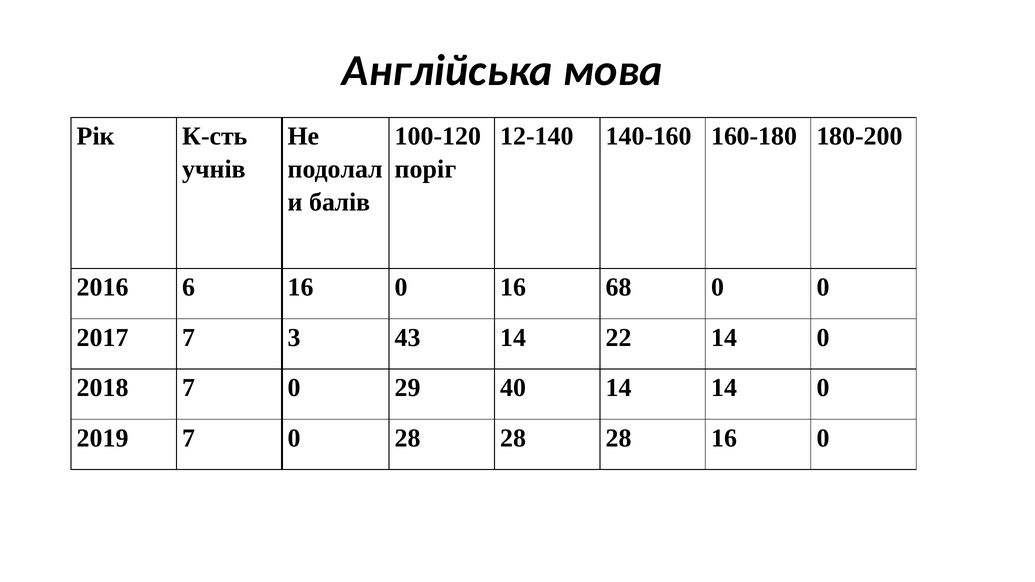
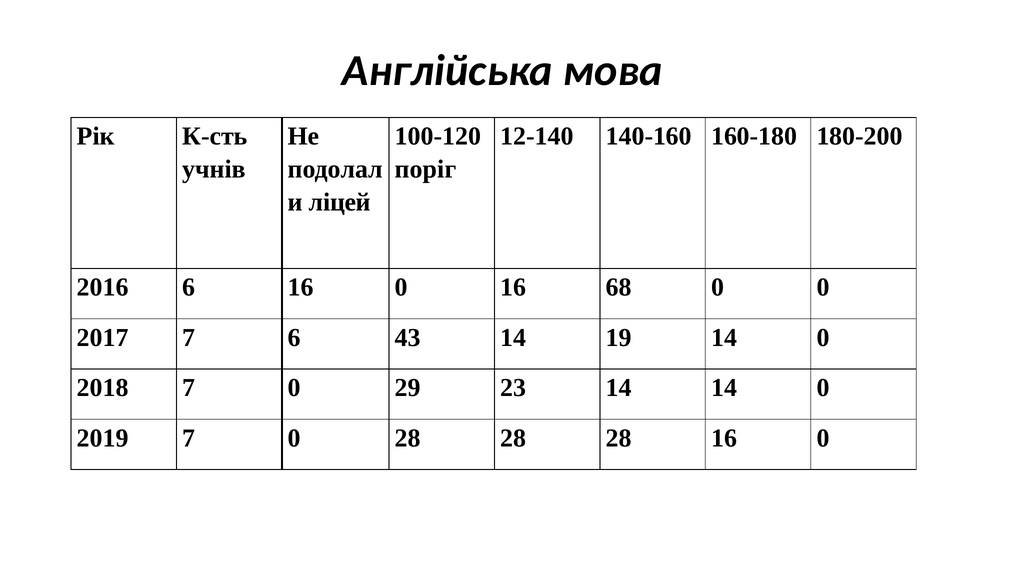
балів: балів -> ліцей
7 3: 3 -> 6
22: 22 -> 19
40: 40 -> 23
